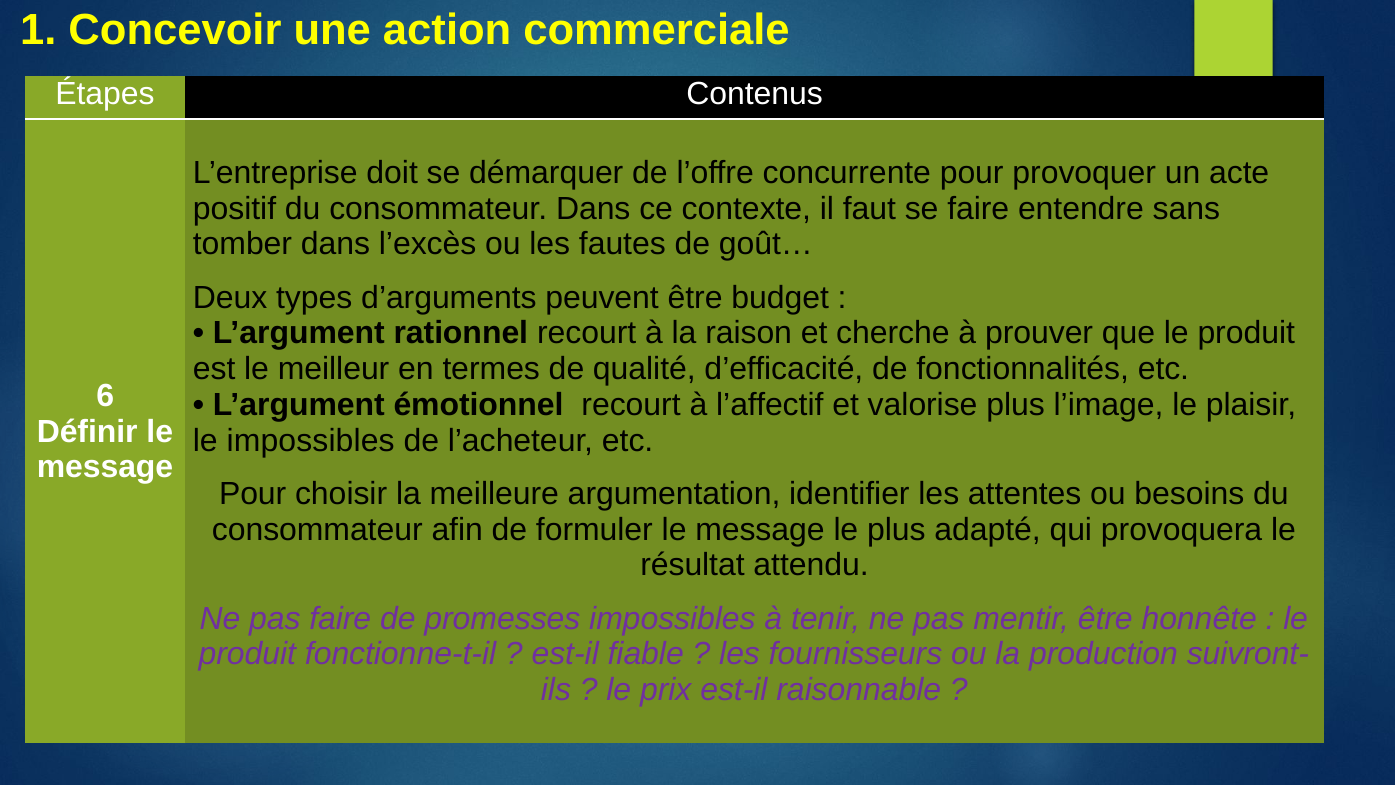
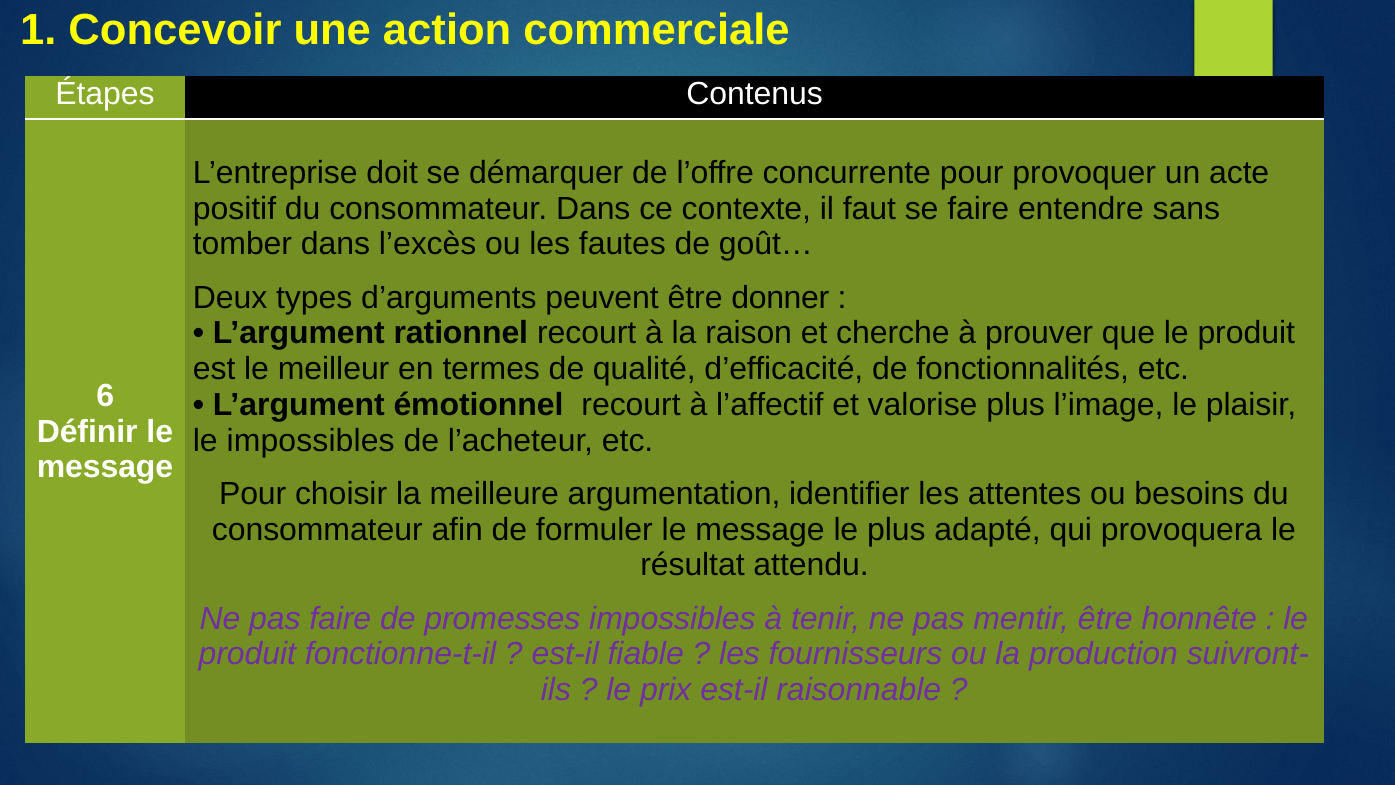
budget: budget -> donner
